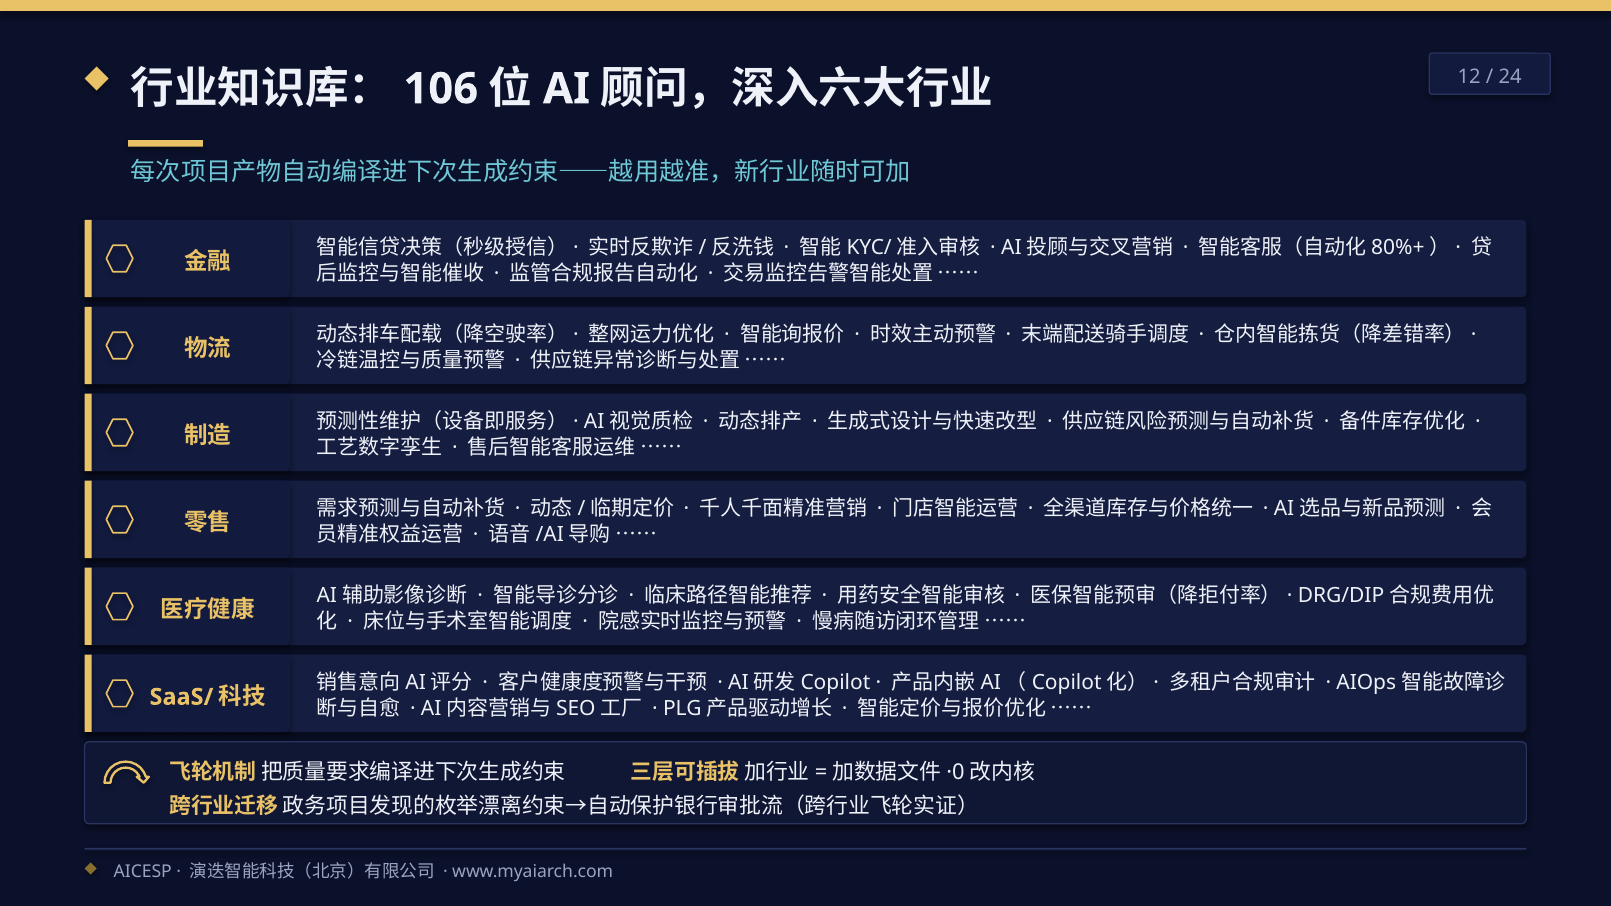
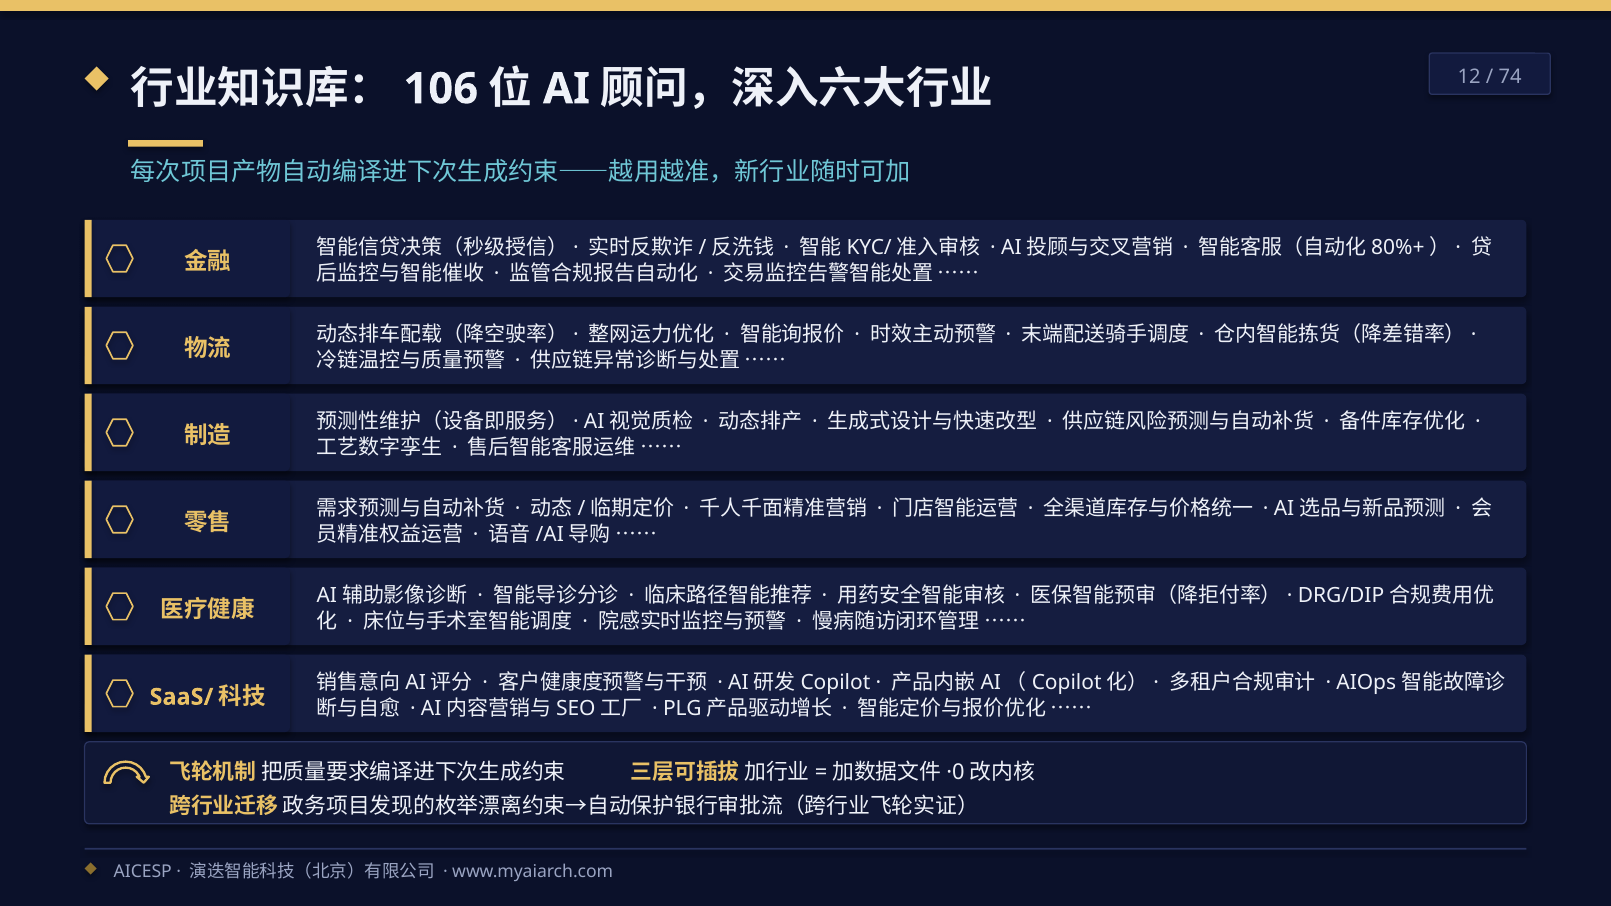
24: 24 -> 74
